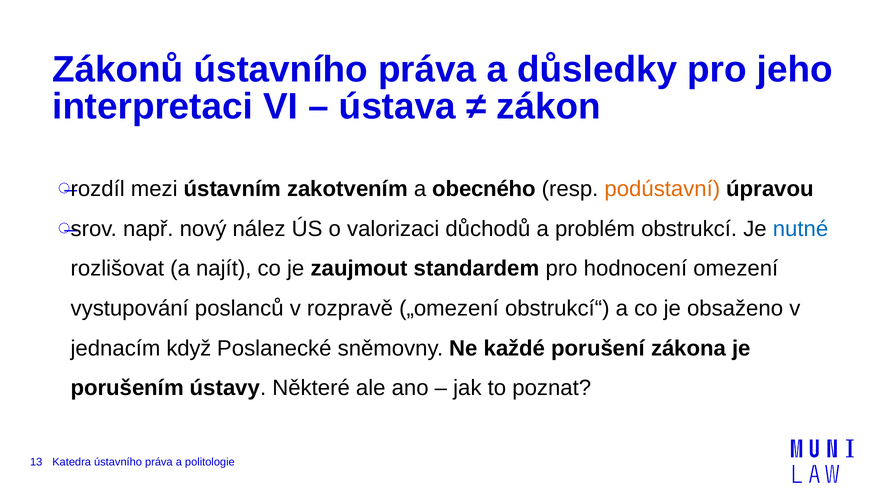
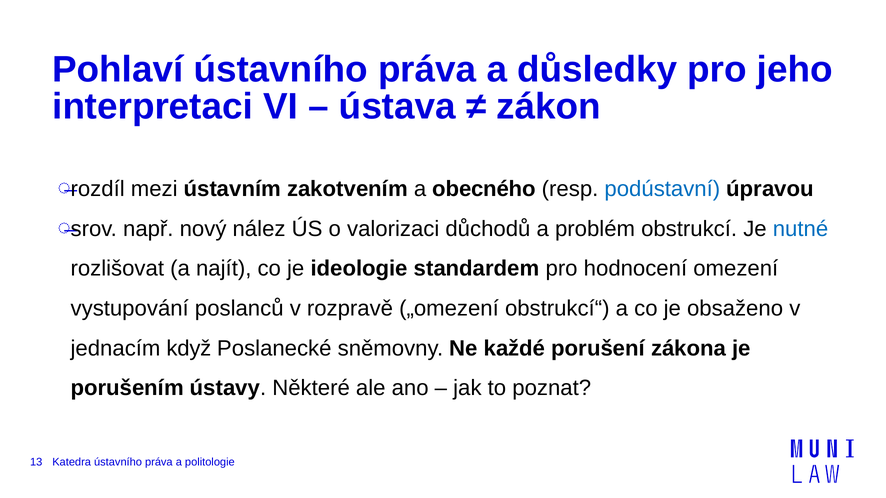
Zákonů: Zákonů -> Pohlaví
podústavní colour: orange -> blue
zaujmout: zaujmout -> ideologie
